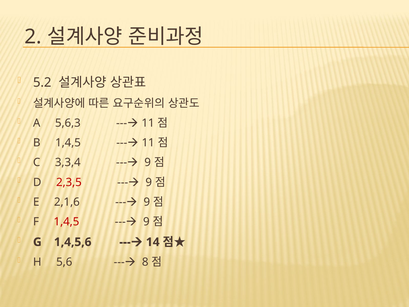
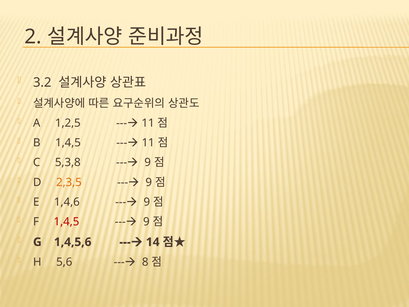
5.2: 5.2 -> 3.2
5,6,3: 5,6,3 -> 1,2,5
3,3,4: 3,3,4 -> 5,3,8
2,3,5 colour: red -> orange
2,1,6: 2,1,6 -> 1,4,6
